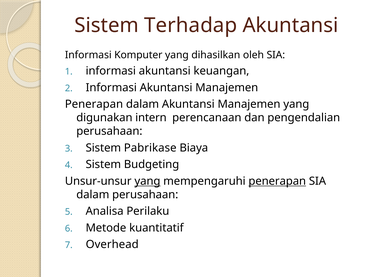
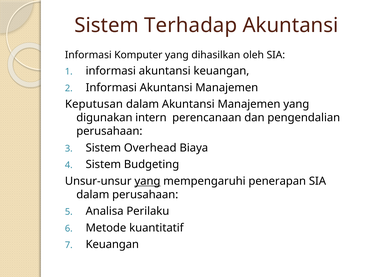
Penerapan at (94, 104): Penerapan -> Keputusan
Pabrikase: Pabrikase -> Overhead
penerapan at (277, 181) underline: present -> none
Overhead at (112, 244): Overhead -> Keuangan
